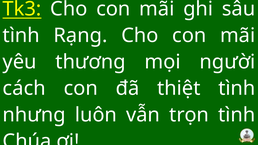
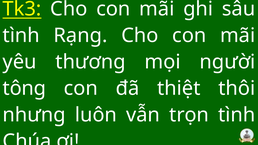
cách: cách -> tông
thiệt tình: tình -> thôi
